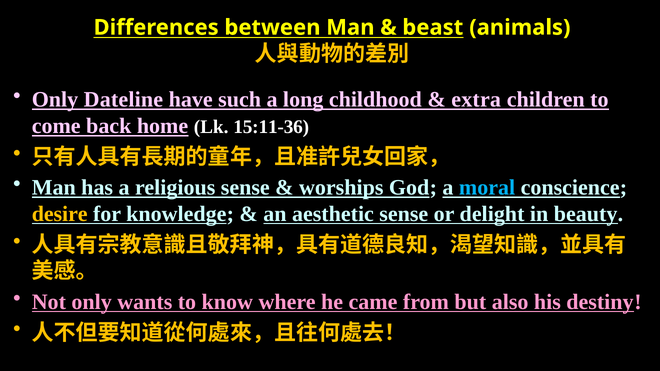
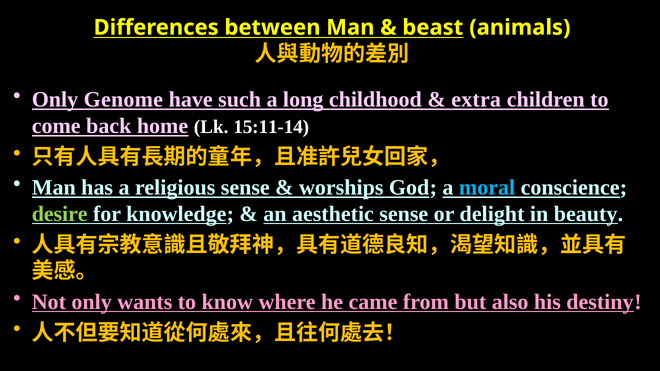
Dateline: Dateline -> Genome
15:11-36: 15:11-36 -> 15:11-14
desire colour: yellow -> light green
